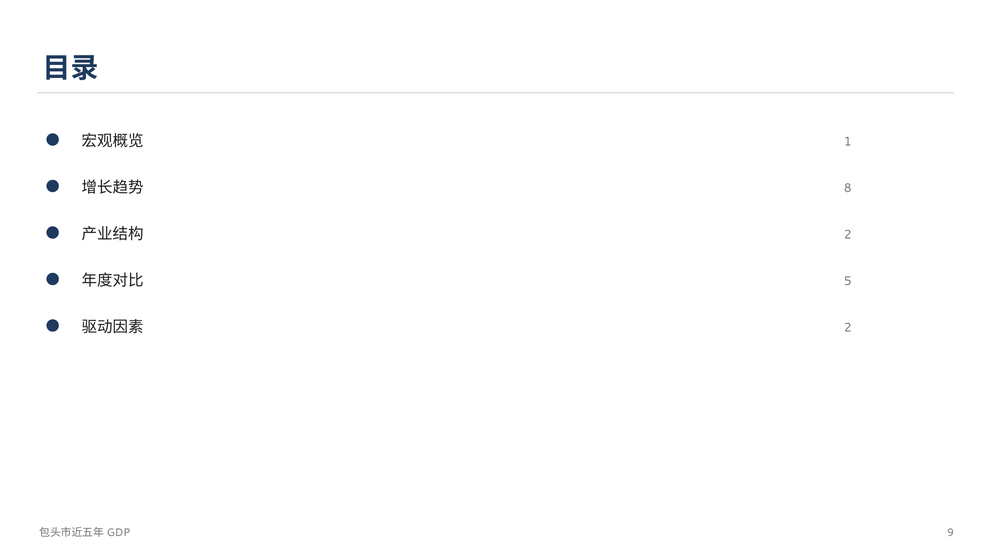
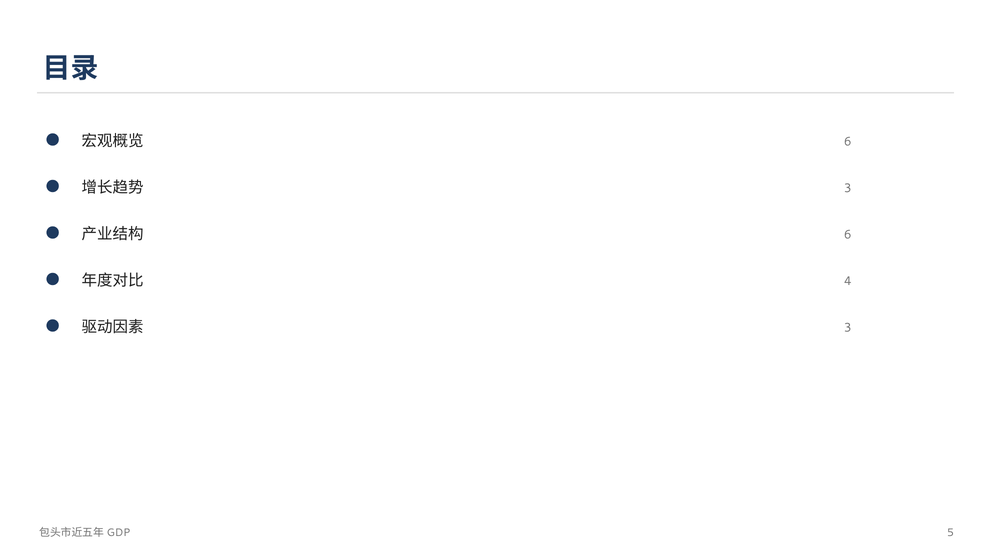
1 at (848, 142): 1 -> 6
8 at (848, 188): 8 -> 3
2 at (848, 235): 2 -> 6
5: 5 -> 4
2 at (848, 328): 2 -> 3
9: 9 -> 5
